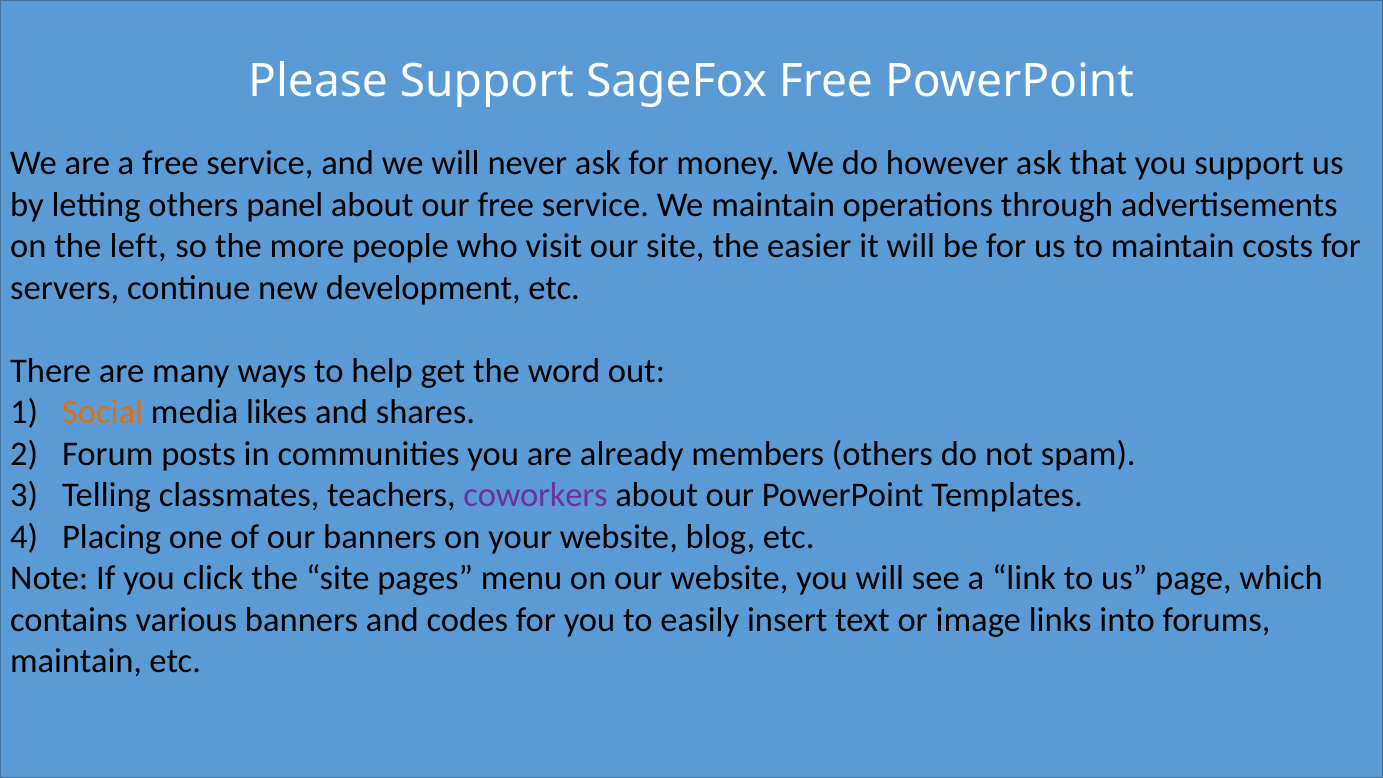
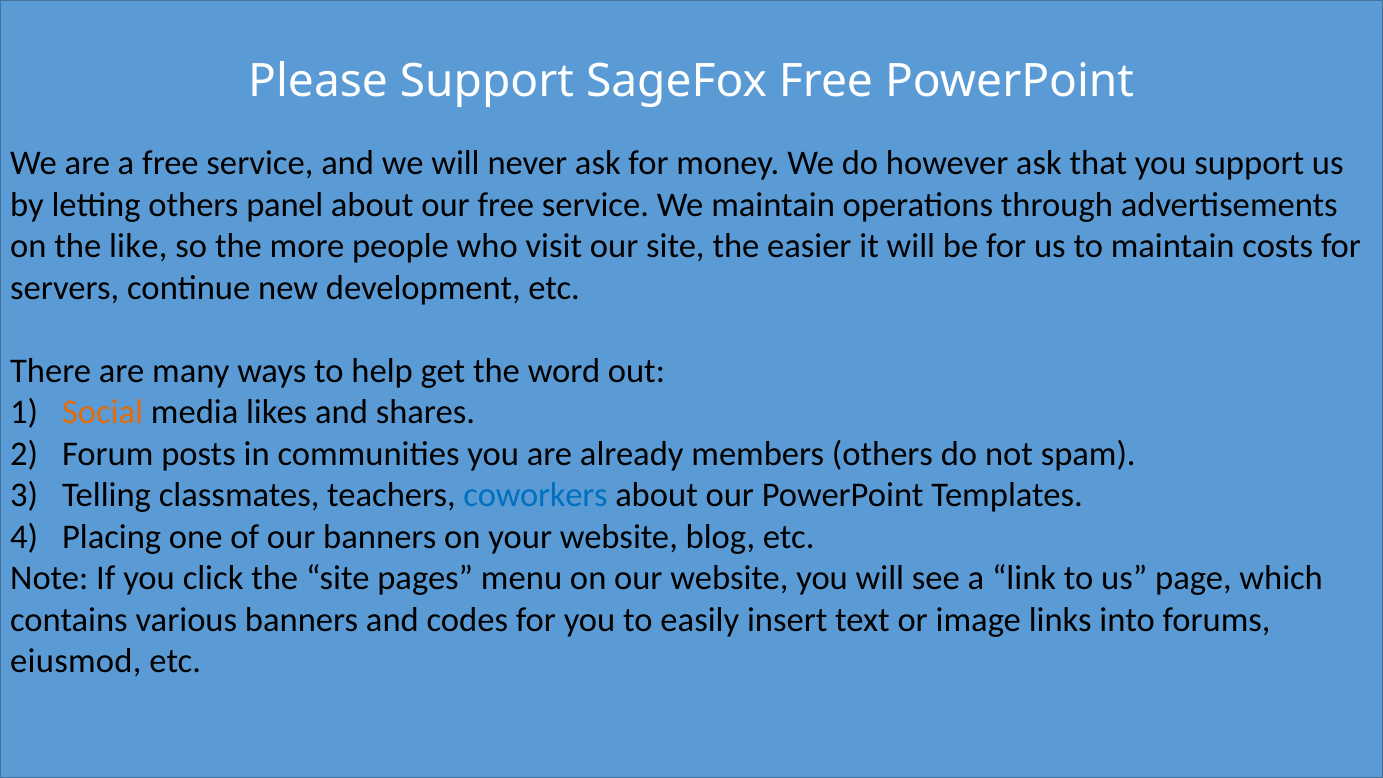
left: left -> like
coworkers colour: purple -> blue
maintain at (76, 661): maintain -> eiusmod
